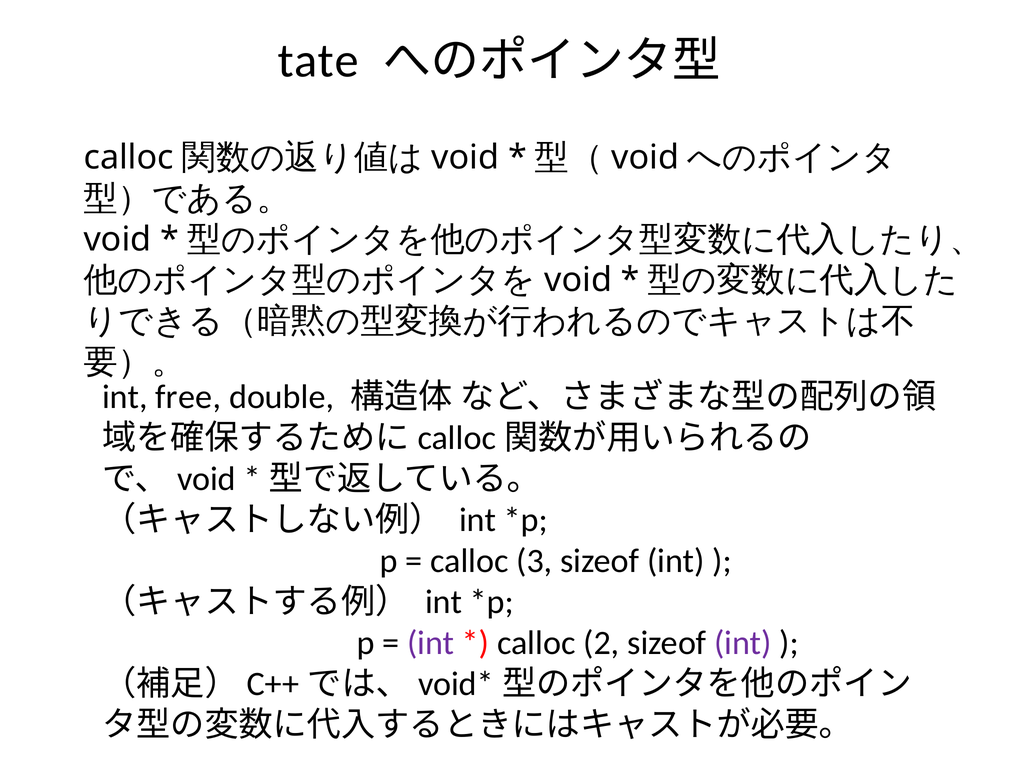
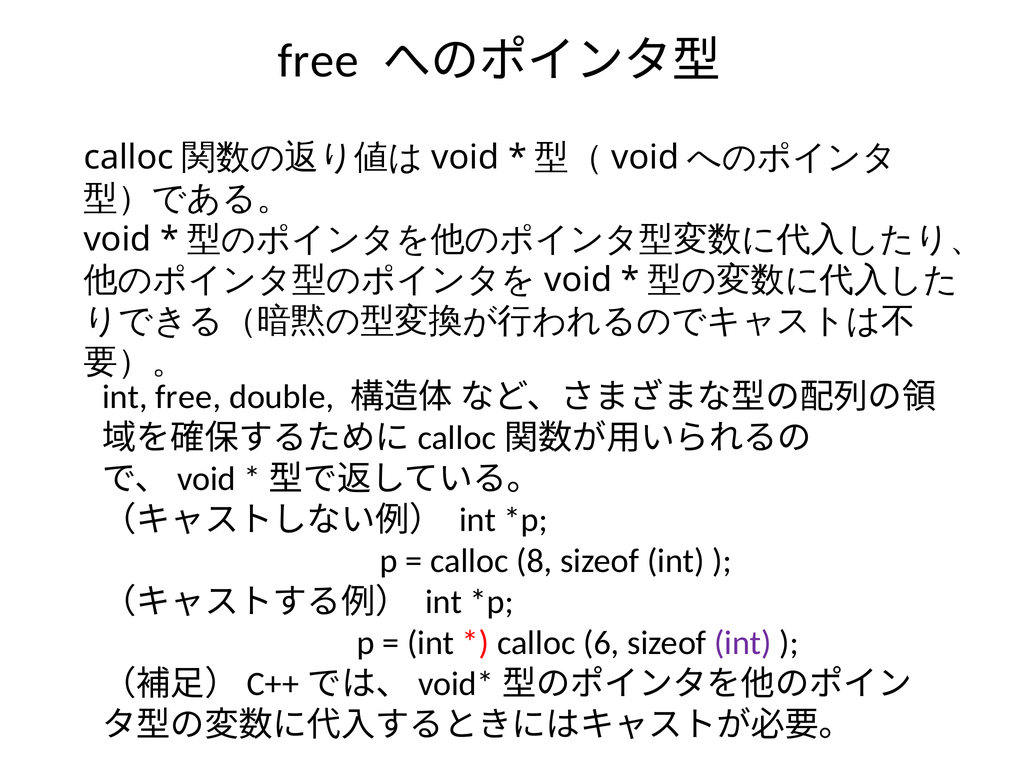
tate at (318, 61): tate -> free
3: 3 -> 8
int at (431, 643) colour: purple -> black
2: 2 -> 6
